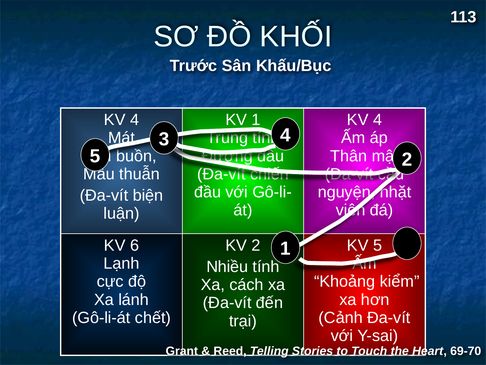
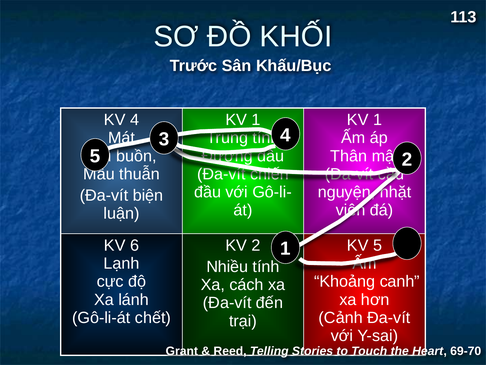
4 at (378, 120): 4 -> 1
kiểm: kiểm -> canh
